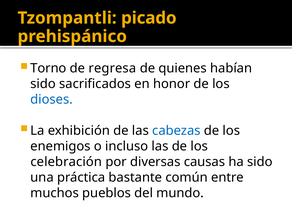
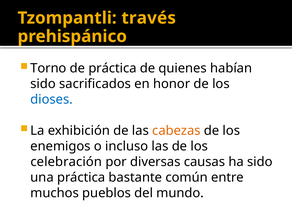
picado: picado -> través
de regresa: regresa -> práctica
cabezas colour: blue -> orange
